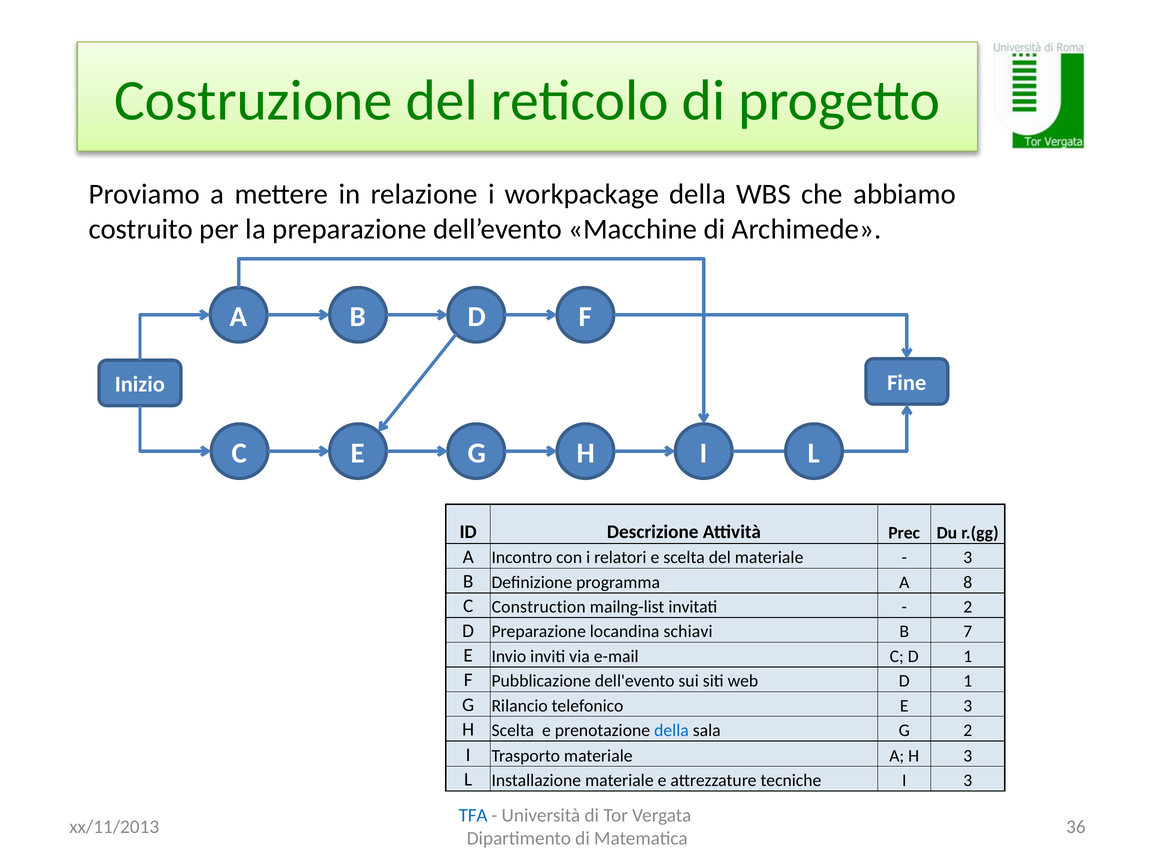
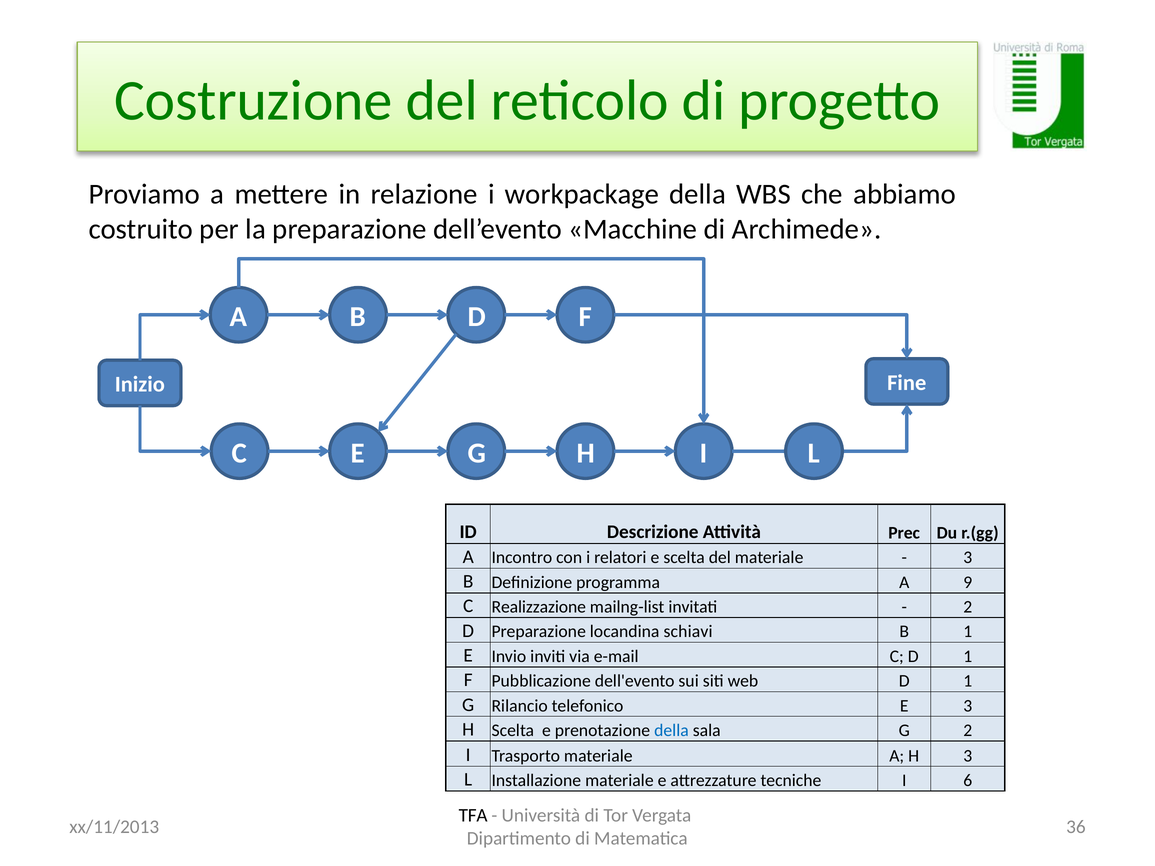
8: 8 -> 9
Construction: Construction -> Realizzazione
B 7: 7 -> 1
I 3: 3 -> 6
TFA colour: blue -> black
